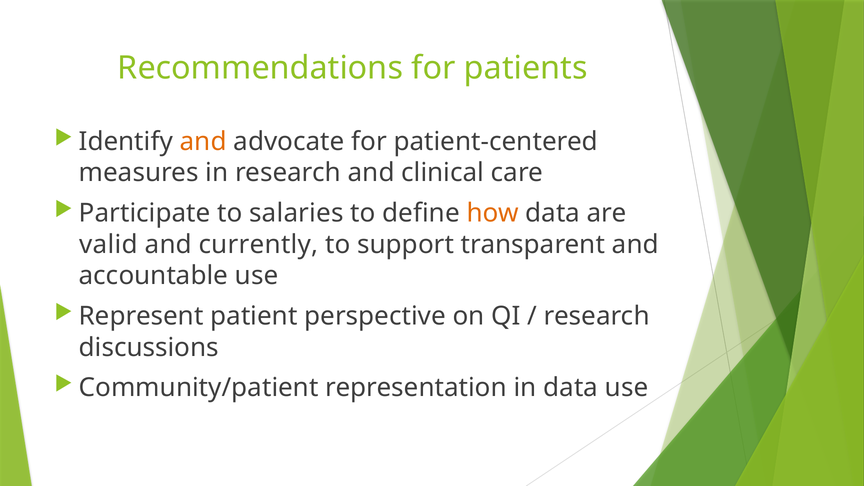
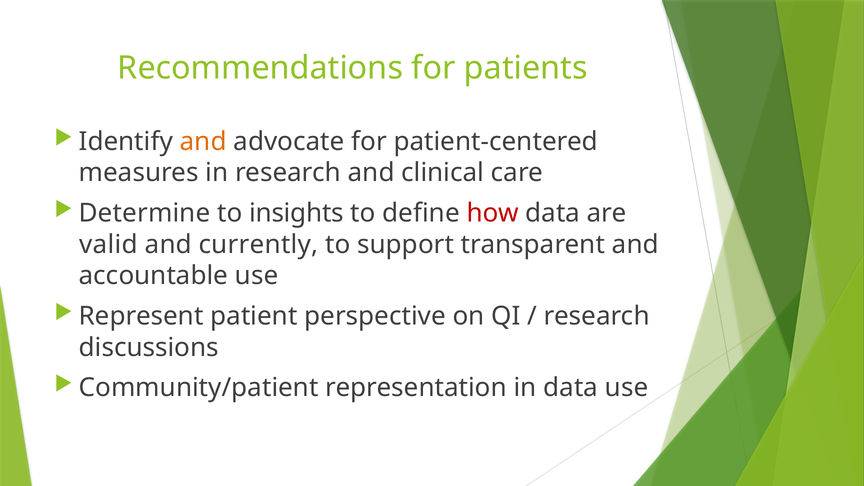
Participate: Participate -> Determine
salaries: salaries -> insights
how colour: orange -> red
